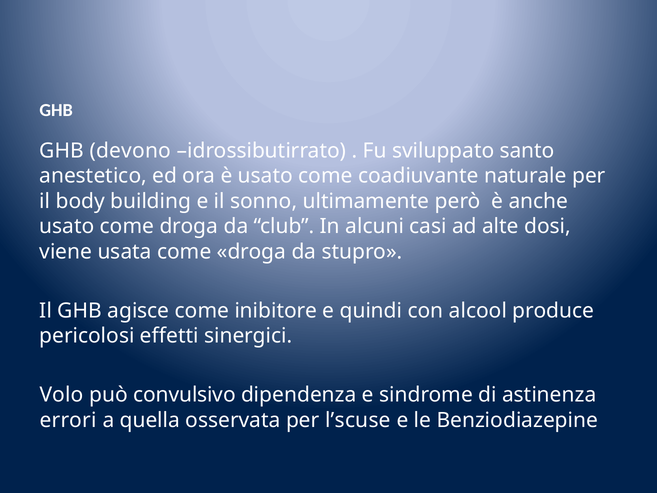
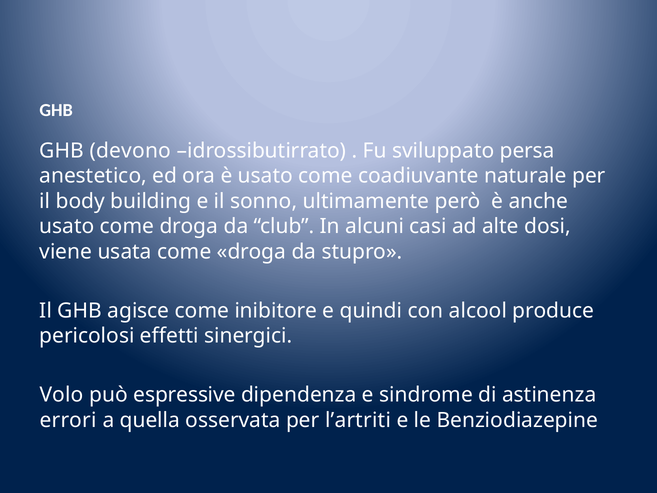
santo: santo -> persa
convulsivo: convulsivo -> espressive
l’scuse: l’scuse -> l’artriti
